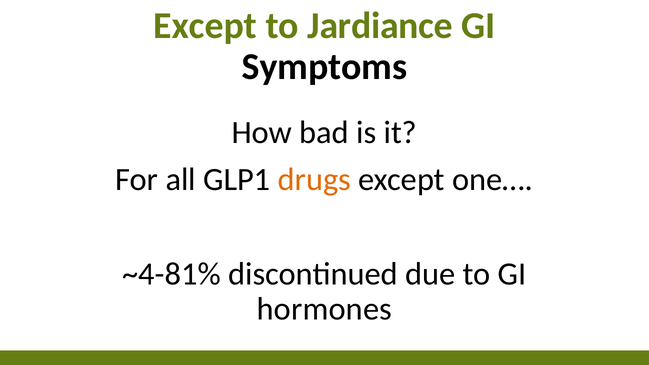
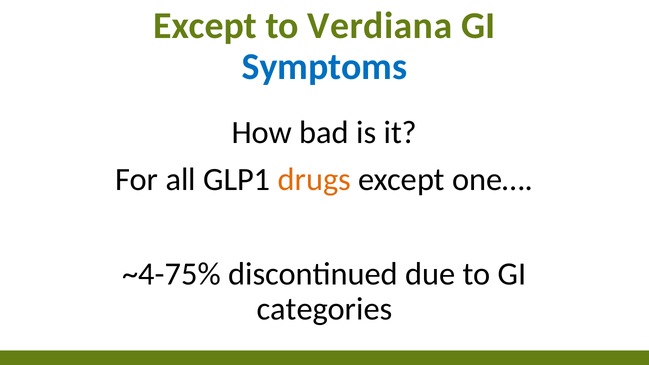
Jardiance: Jardiance -> Verdiana
Symptoms colour: black -> blue
~4-81%: ~4-81% -> ~4-75%
hormones: hormones -> categories
